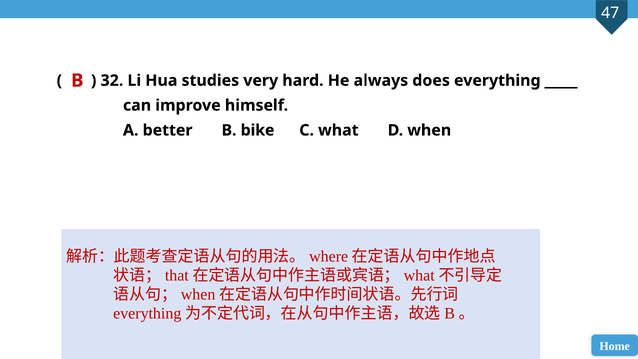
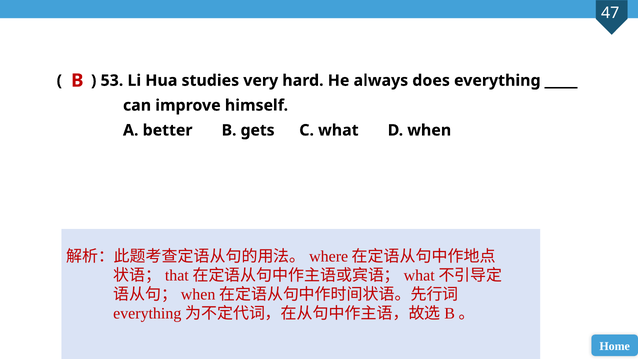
32: 32 -> 53
bike: bike -> gets
